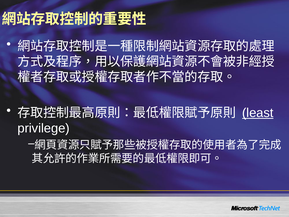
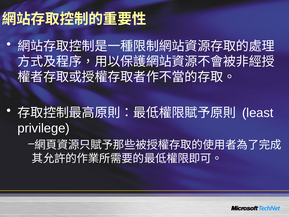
least underline: present -> none
